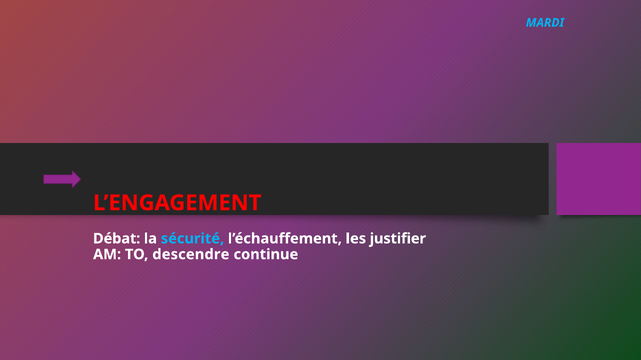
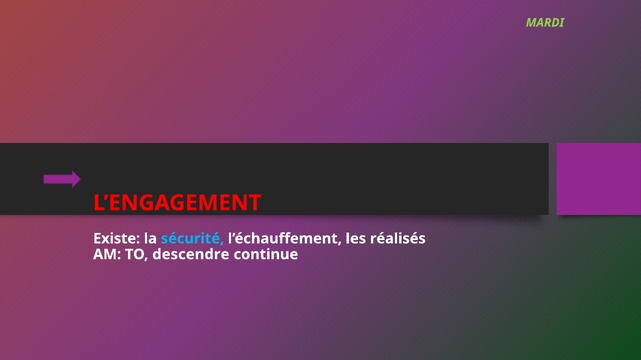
MARDI colour: light blue -> light green
Débat: Débat -> Existe
justifier: justifier -> réalisés
